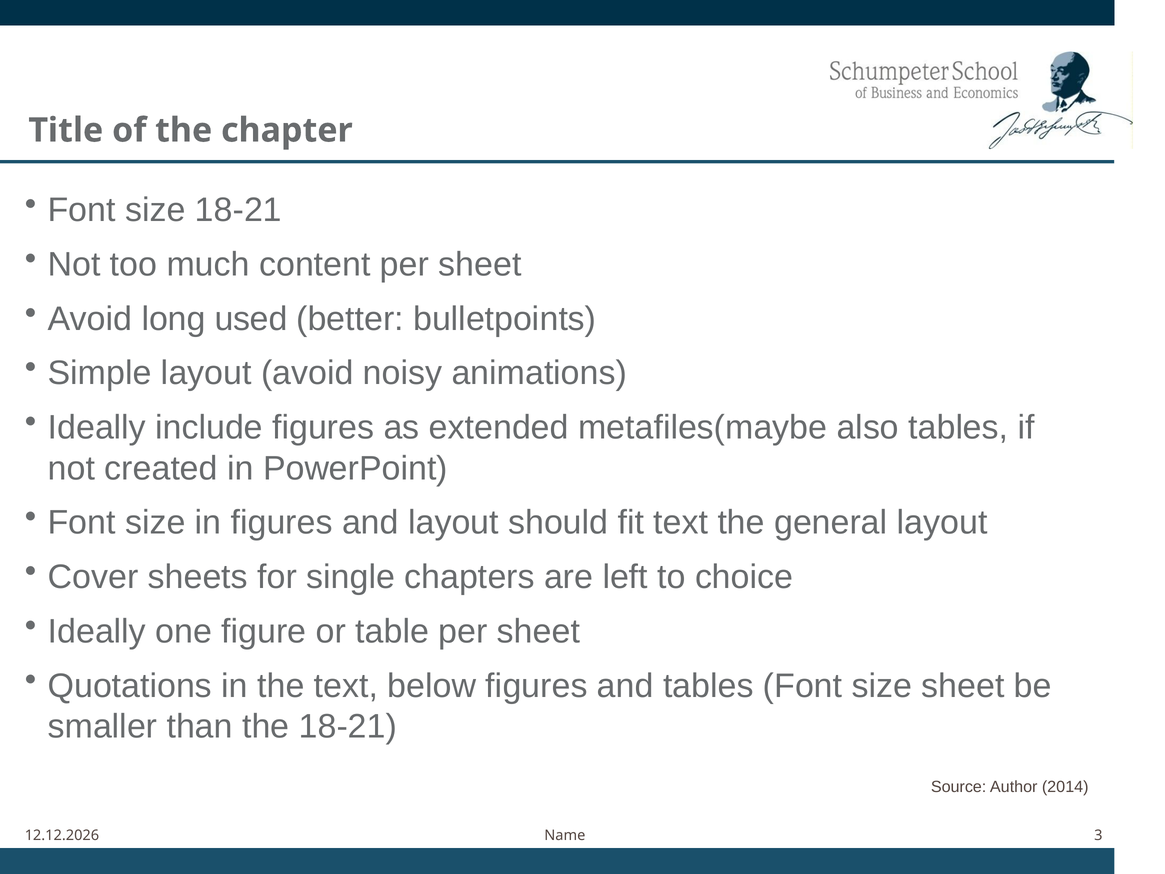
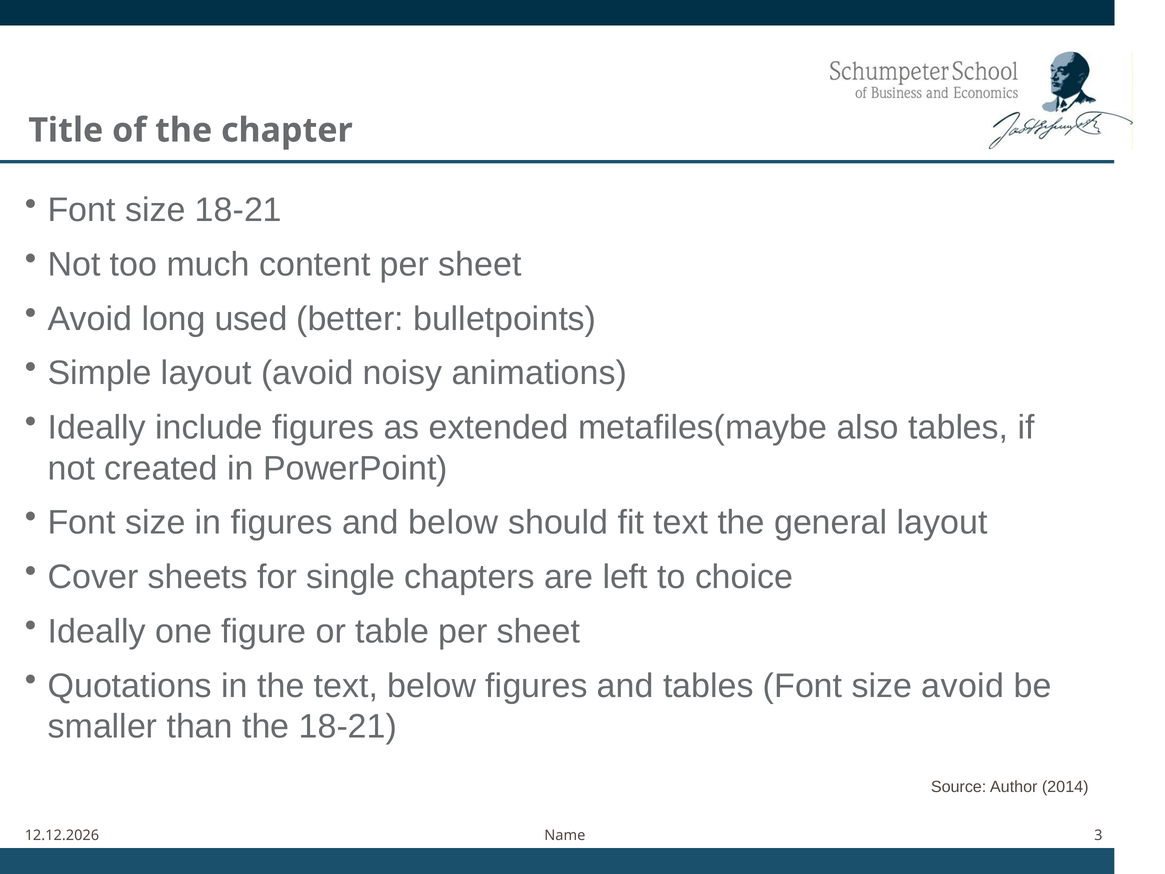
and layout: layout -> below
size sheet: sheet -> avoid
